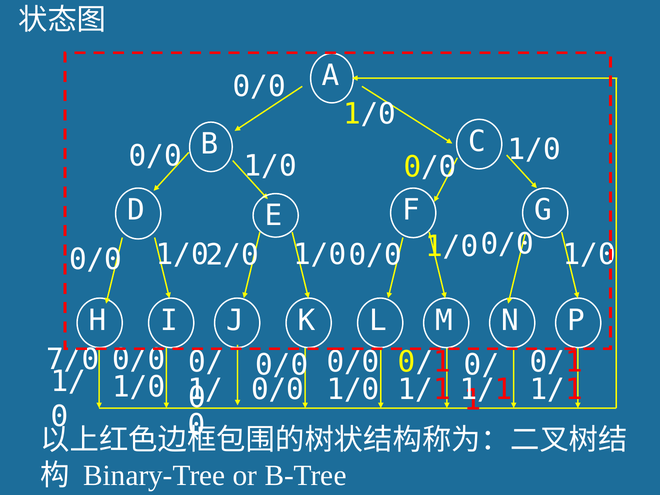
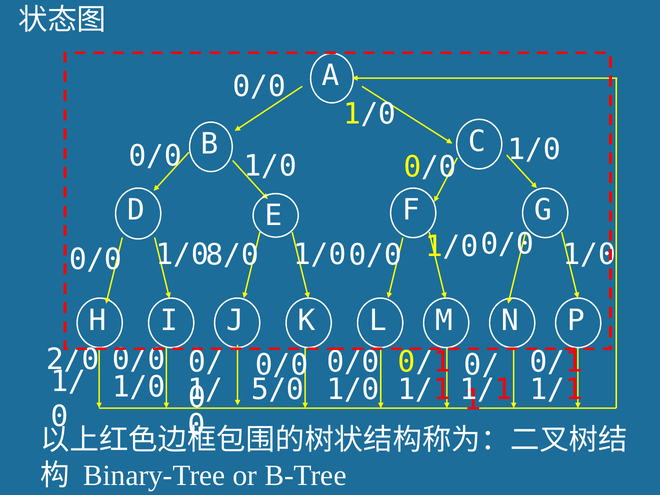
2/0: 2/0 -> 8/0
7/0: 7/0 -> 2/0
0/0 at (277, 390): 0/0 -> 5/0
